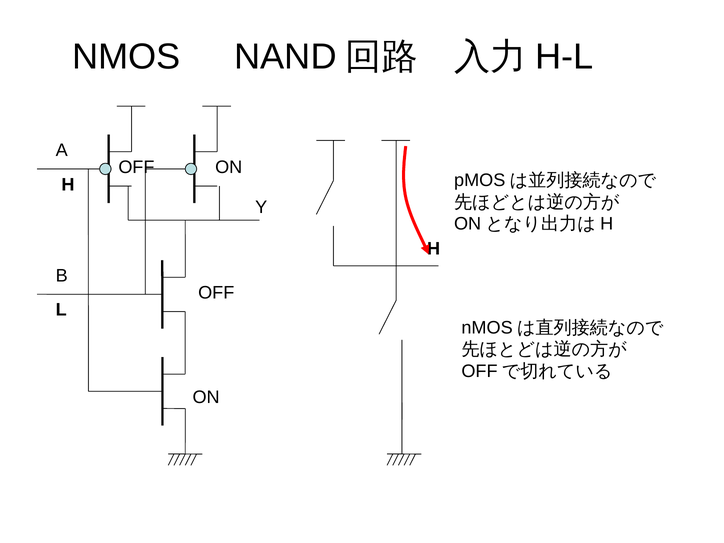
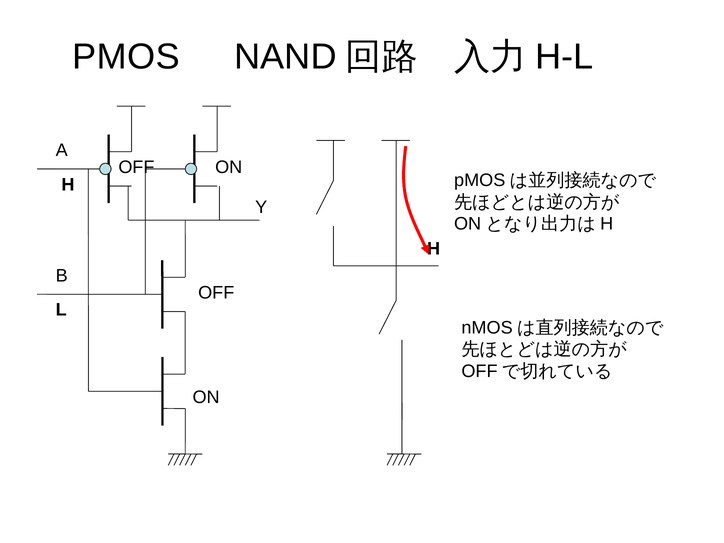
NMOS: NMOS -> PMOS
